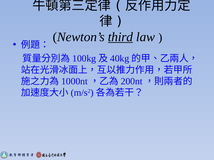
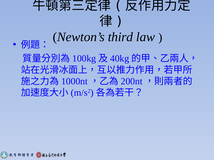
third underline: present -> none
